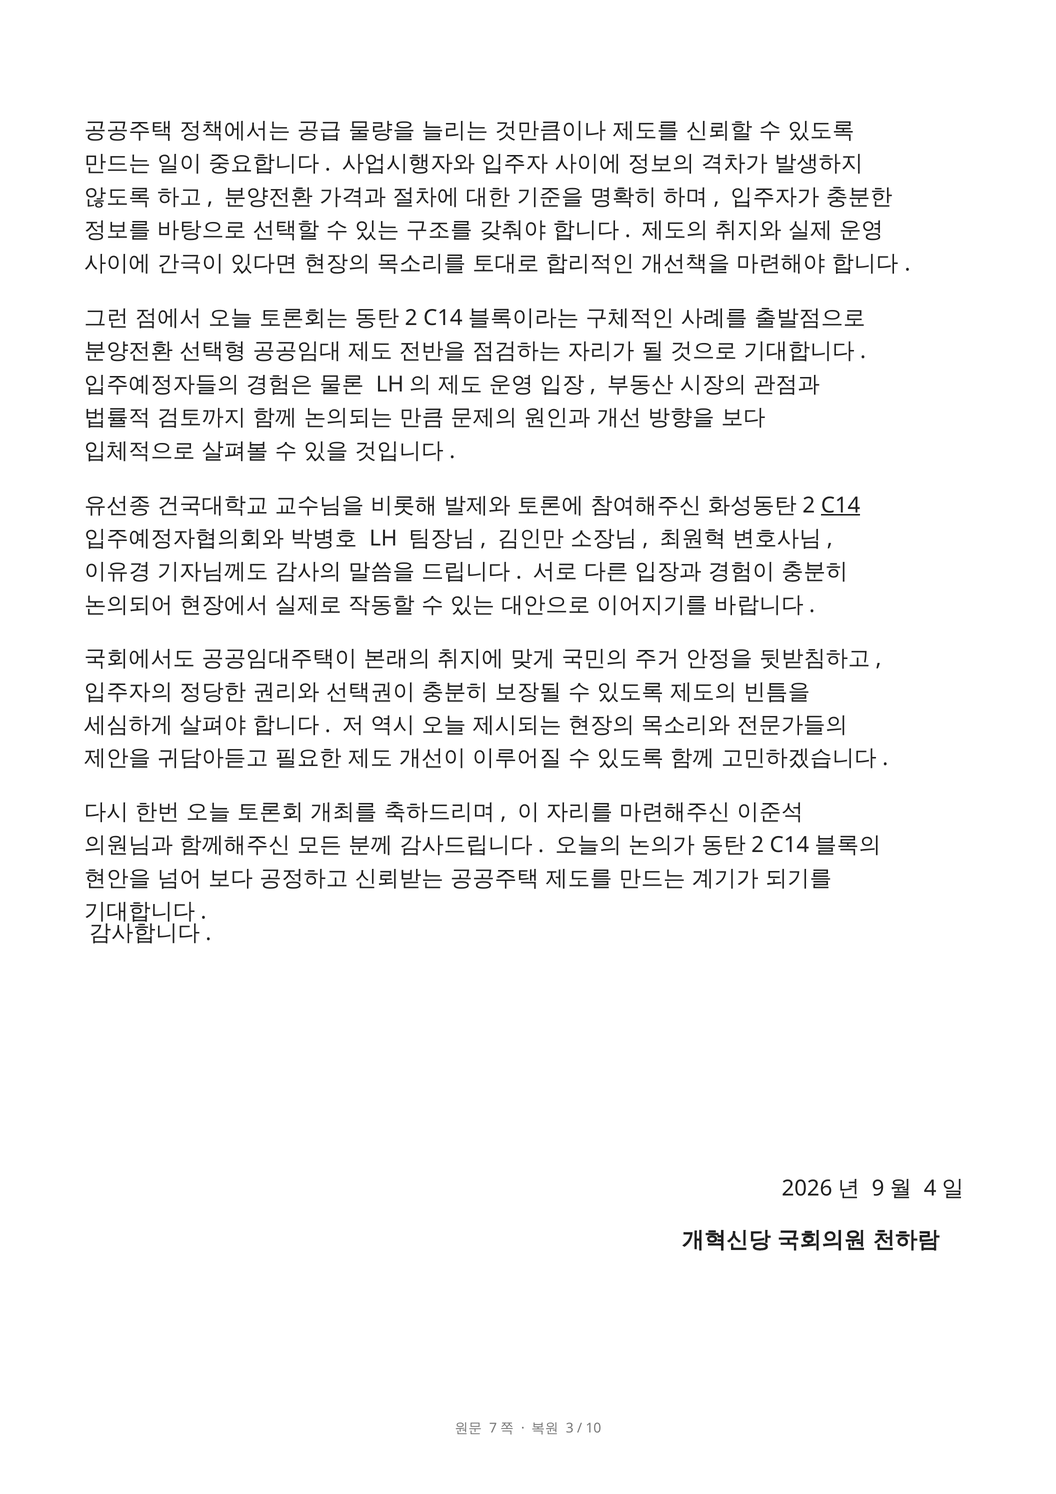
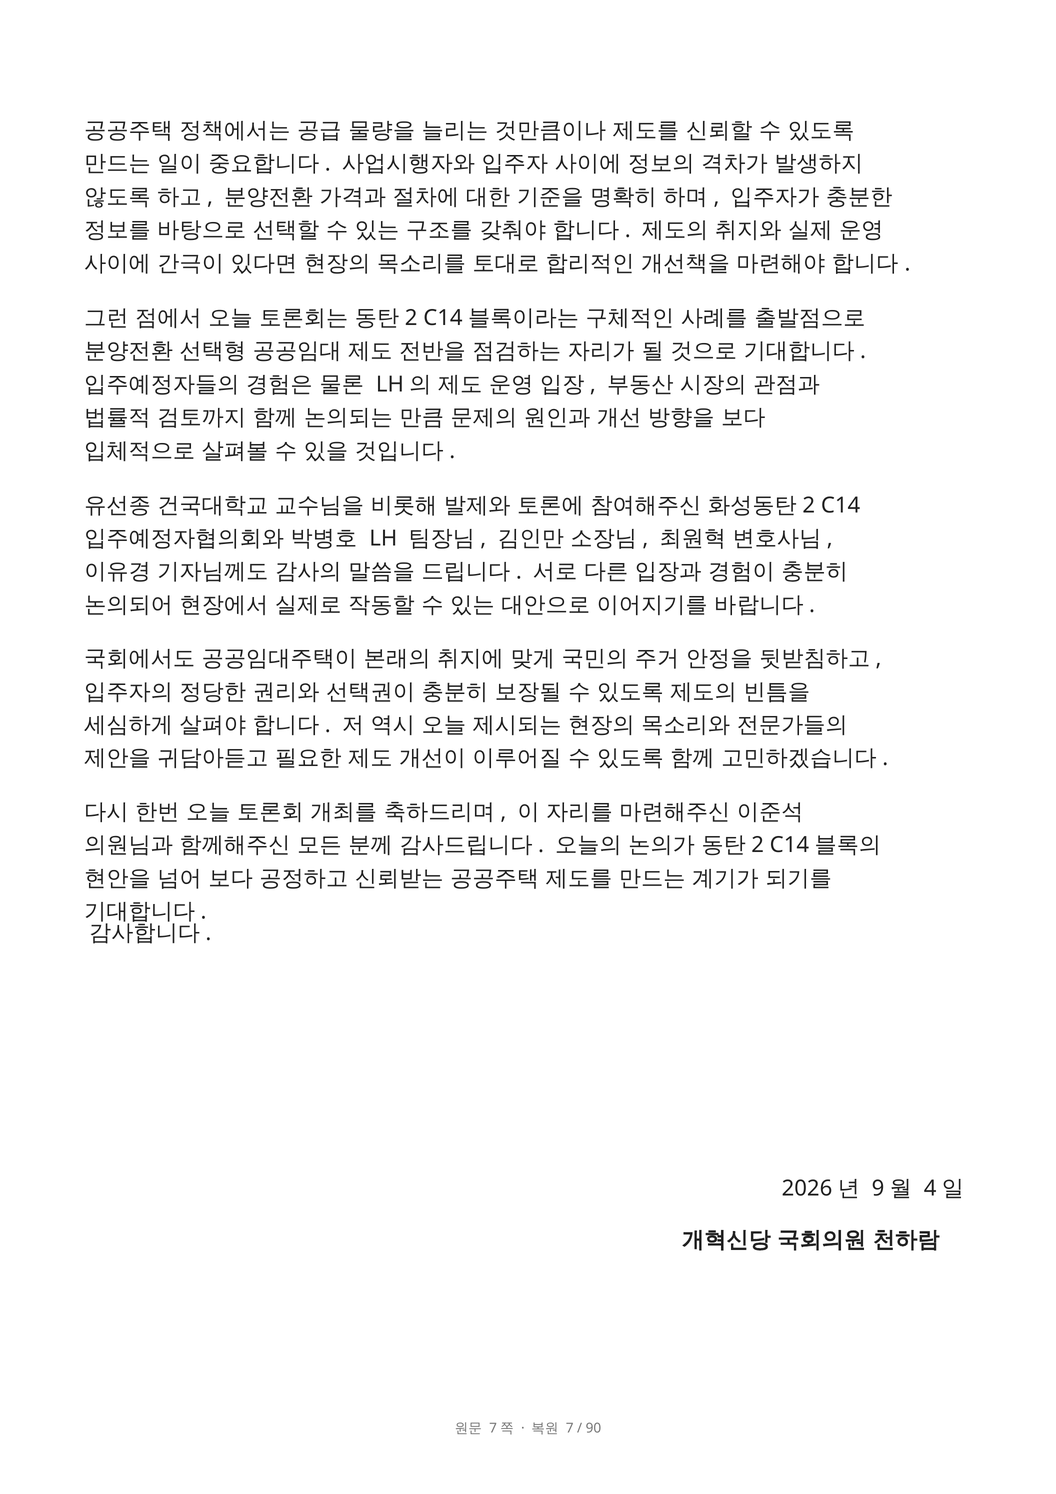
C14 underline: present -> none
3: 3 -> 7
10: 10 -> 90
